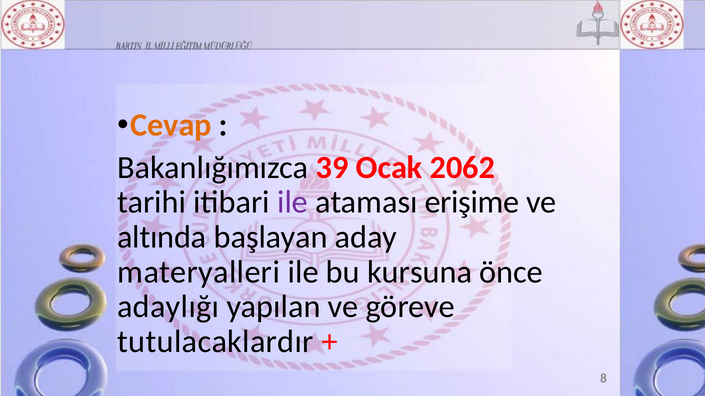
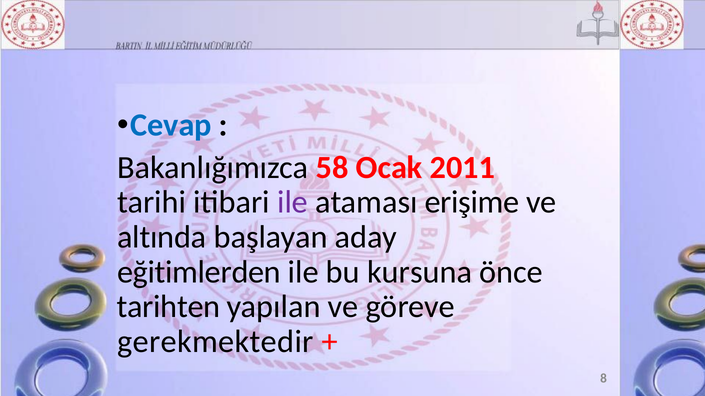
Cevap colour: orange -> blue
39: 39 -> 58
2062: 2062 -> 2011
materyalleri: materyalleri -> eğitimlerden
adaylığı: adaylığı -> tarihten
tutulacaklardır: tutulacaklardır -> gerekmektedir
